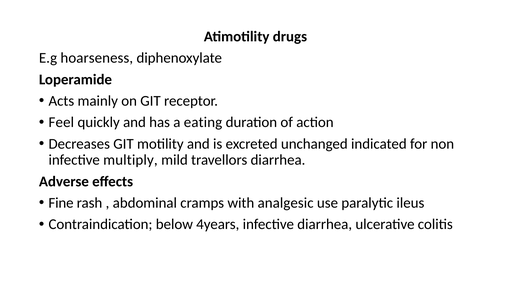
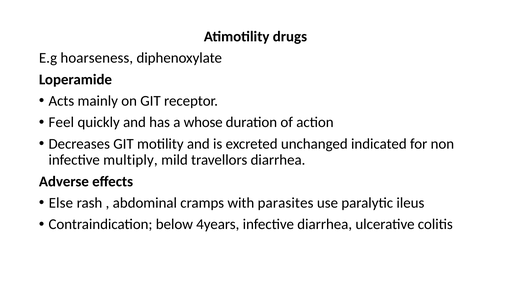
eating: eating -> whose
Fine: Fine -> Else
analgesic: analgesic -> parasites
